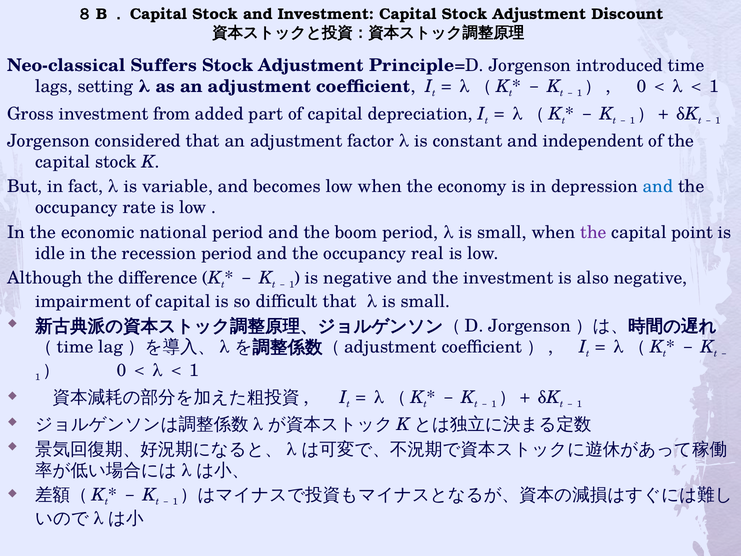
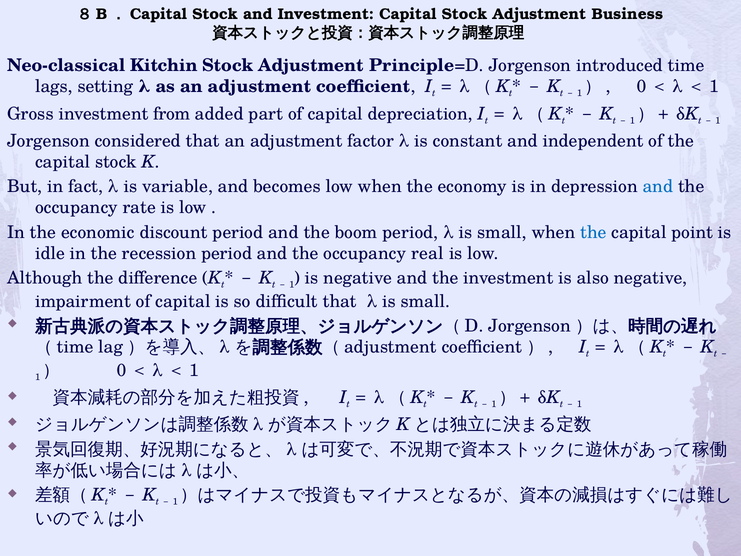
Discount: Discount -> Business
Suffers: Suffers -> Kitchin
national: national -> discount
the at (593, 232) colour: purple -> blue
